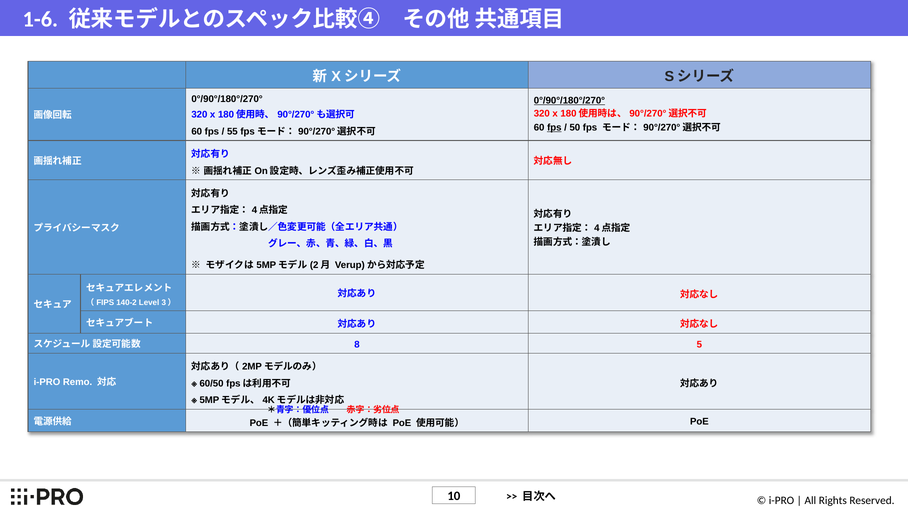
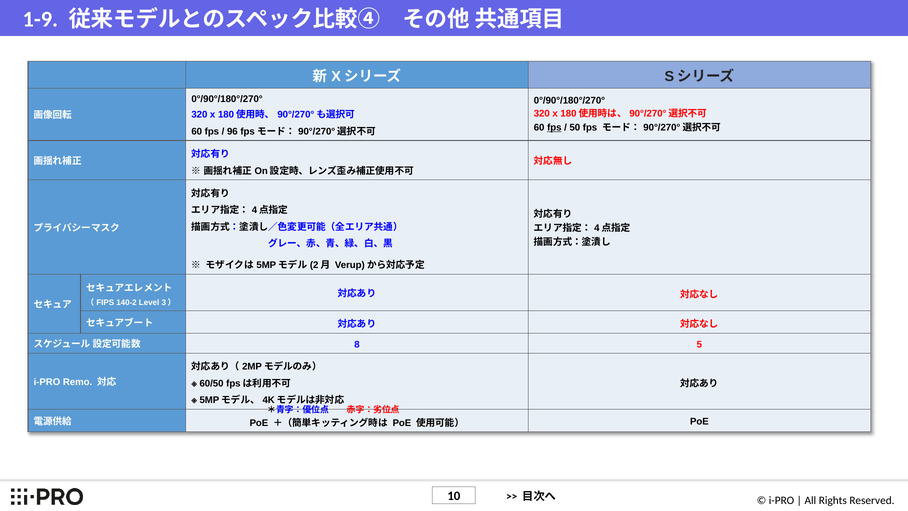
1-6: 1-6 -> 1-9
0°/90°/180°/270° at (569, 100) underline: present -> none
55: 55 -> 96
